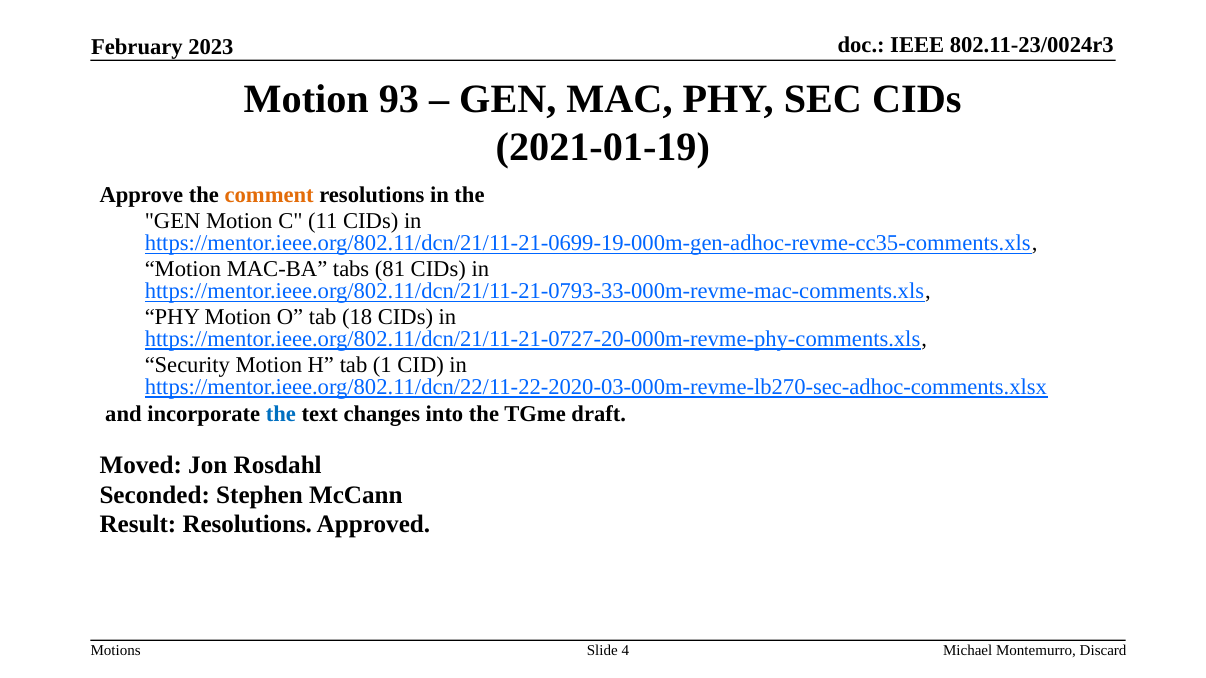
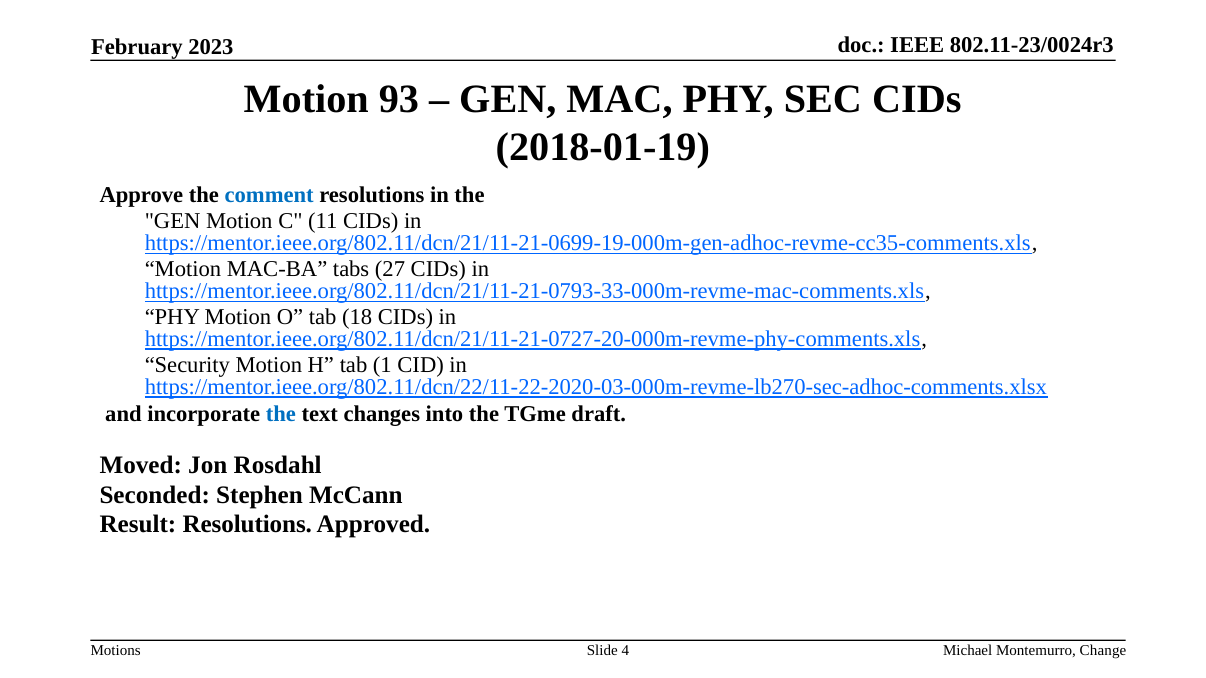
2021-01-19: 2021-01-19 -> 2018-01-19
comment colour: orange -> blue
81: 81 -> 27
Discard: Discard -> Change
